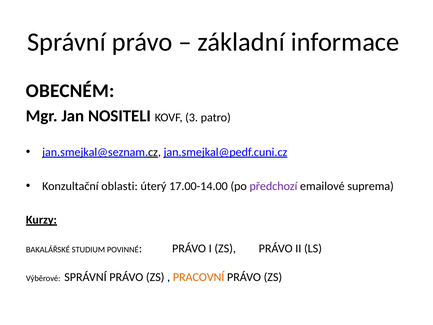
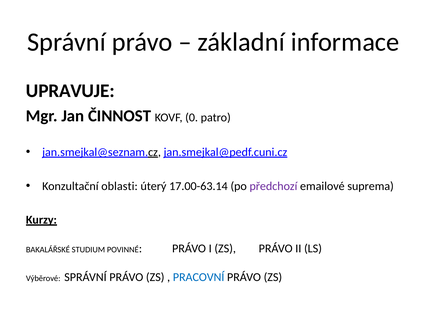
OBECNÉM: OBECNÉM -> UPRAVUJE
NOSITELI: NOSITELI -> ČINNOST
3: 3 -> 0
17.00-14.00: 17.00-14.00 -> 17.00-63.14
PRACOVNÍ colour: orange -> blue
